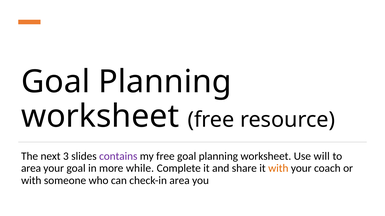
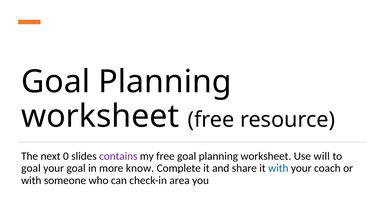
3: 3 -> 0
area at (31, 169): area -> goal
while: while -> know
with at (278, 169) colour: orange -> blue
